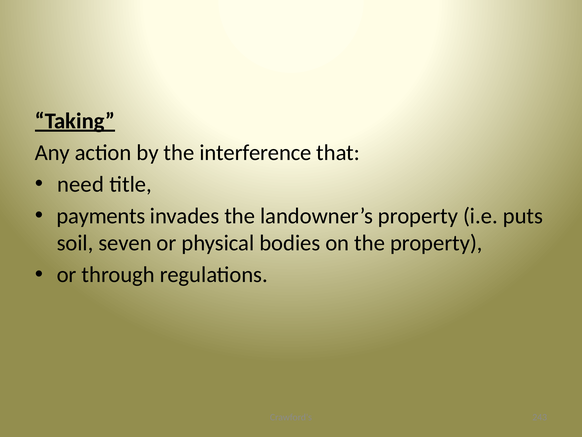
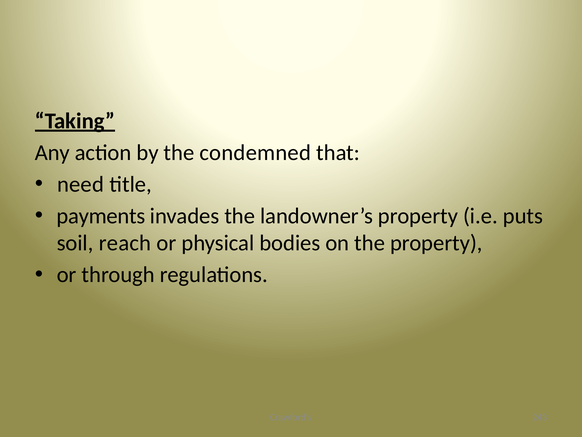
interference: interference -> condemned
seven: seven -> reach
